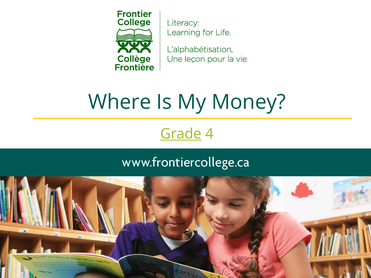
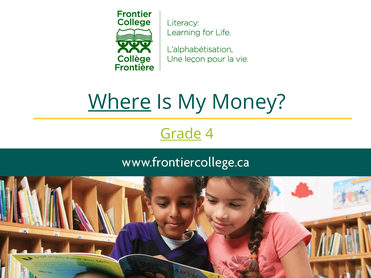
Where underline: none -> present
